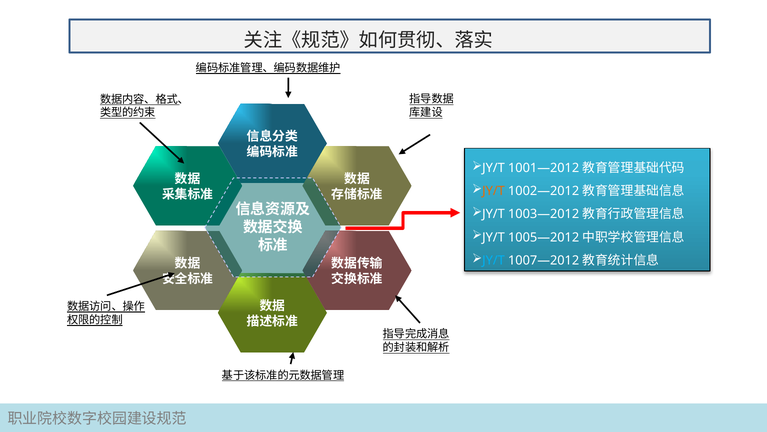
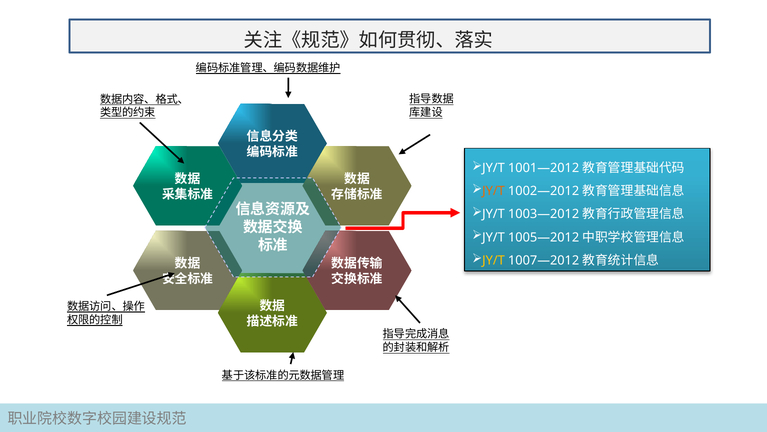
JY/T at (494, 260) colour: light blue -> yellow
